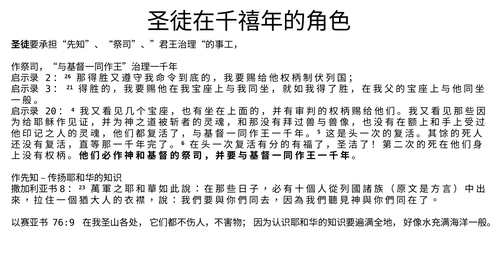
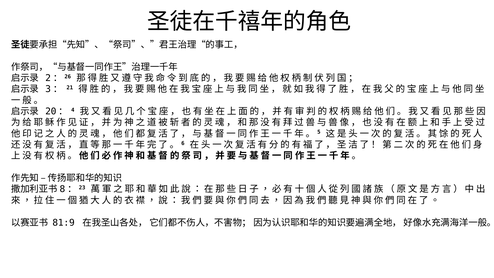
76:9: 76:9 -> 81:9
